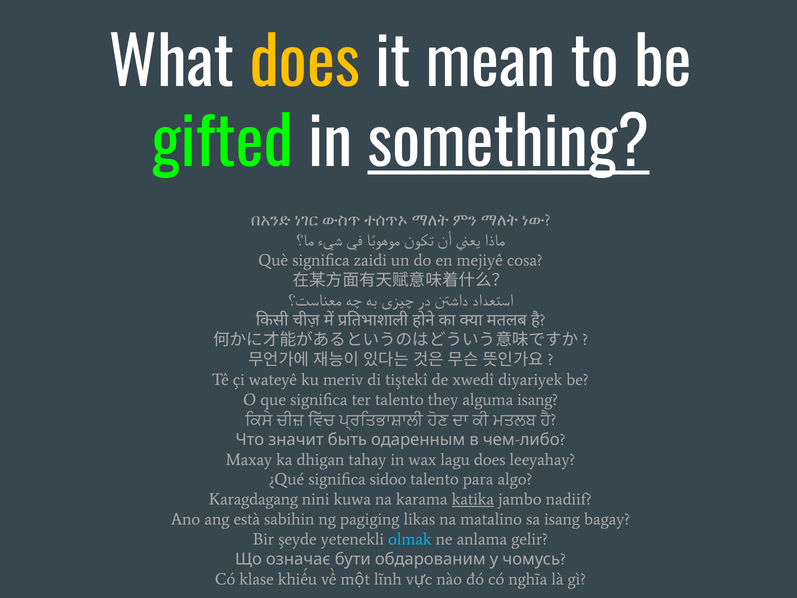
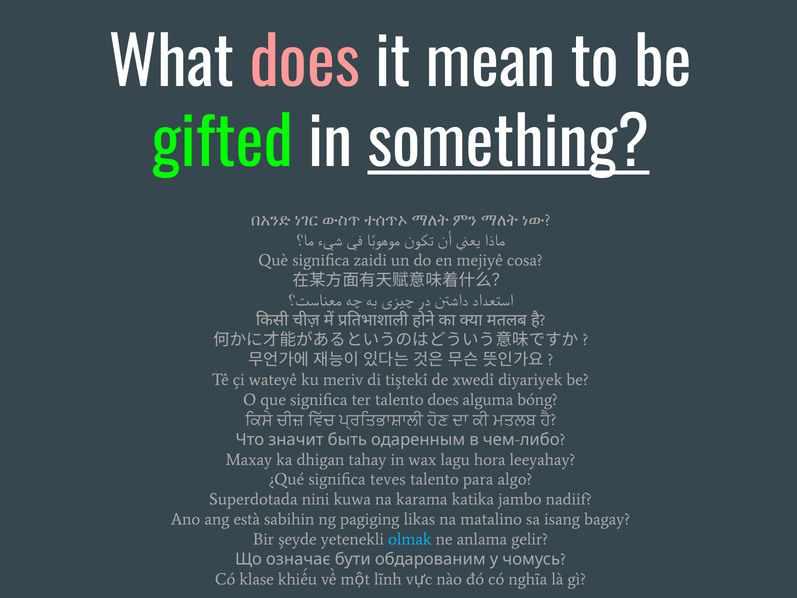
does at (305, 64) colour: yellow -> pink
talento they: they -> does
alguma isang: isang -> bóng
lagu does: does -> hora
sidoo: sidoo -> teves
Karagdagang: Karagdagang -> Superdotada
katika underline: present -> none
